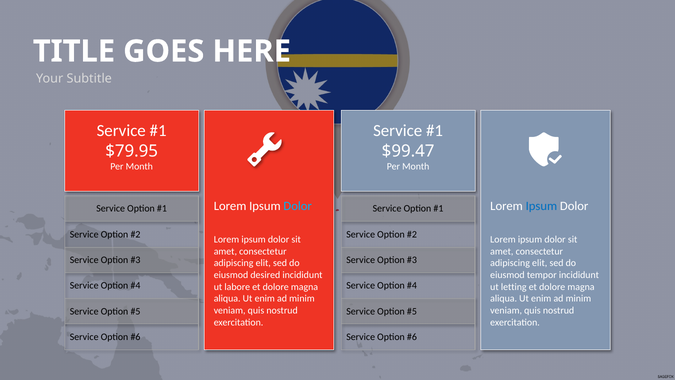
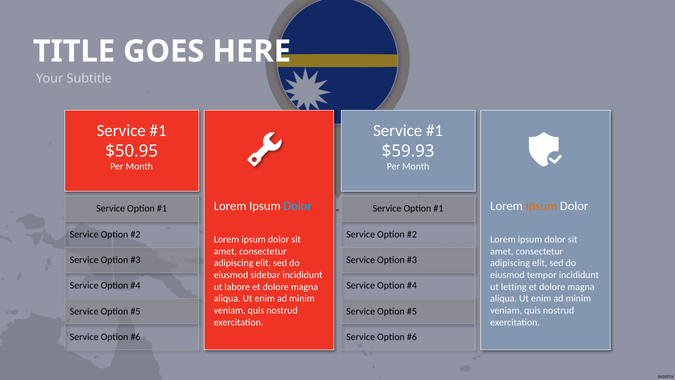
$79.95: $79.95 -> $50.95
$99.47: $99.47 -> $59.93
Ipsum at (541, 206) colour: blue -> orange
desired: desired -> sidebar
